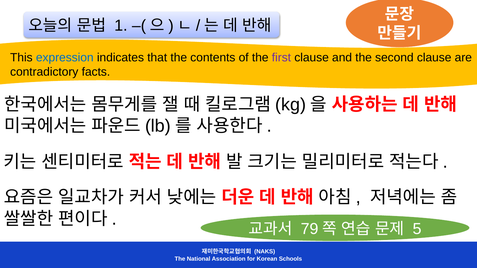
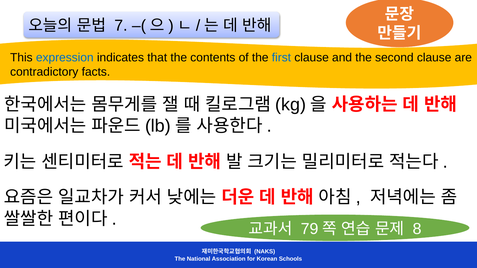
1: 1 -> 7
first colour: purple -> blue
5: 5 -> 8
